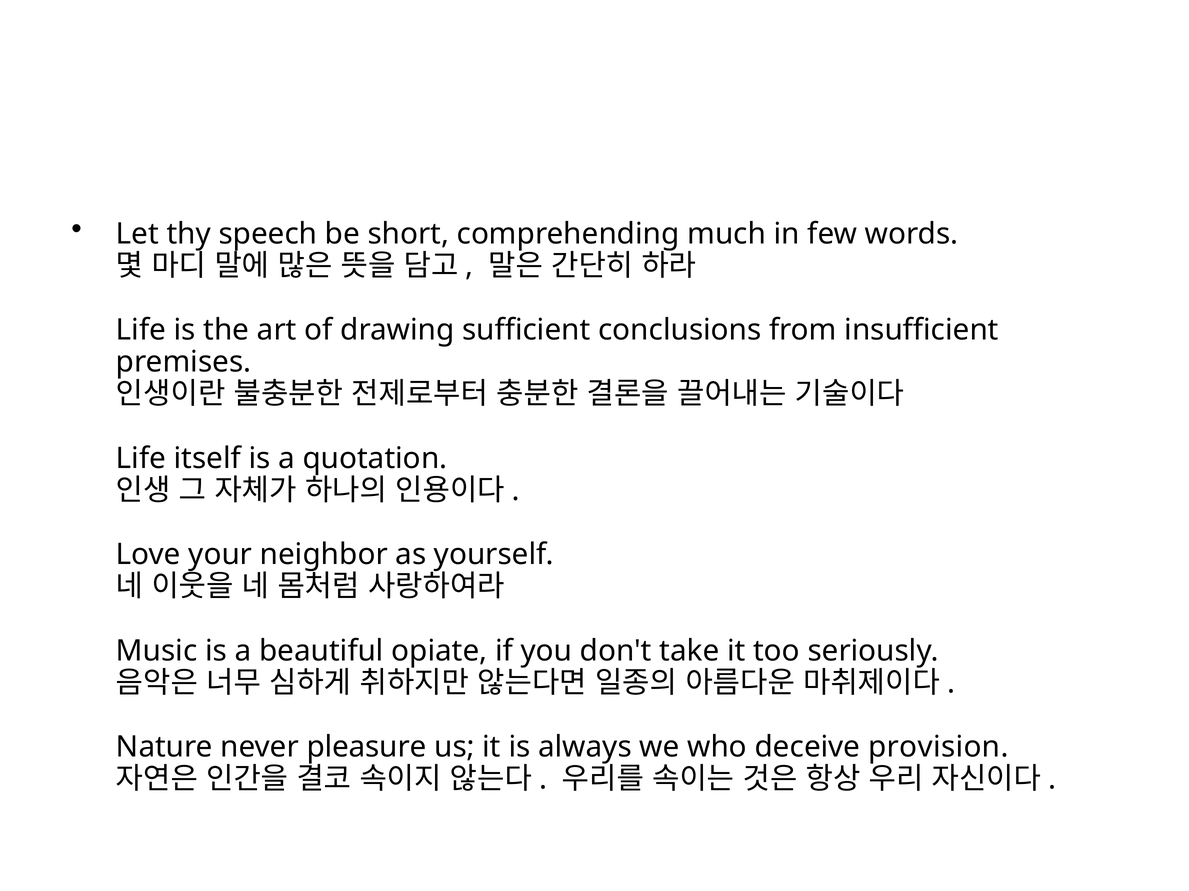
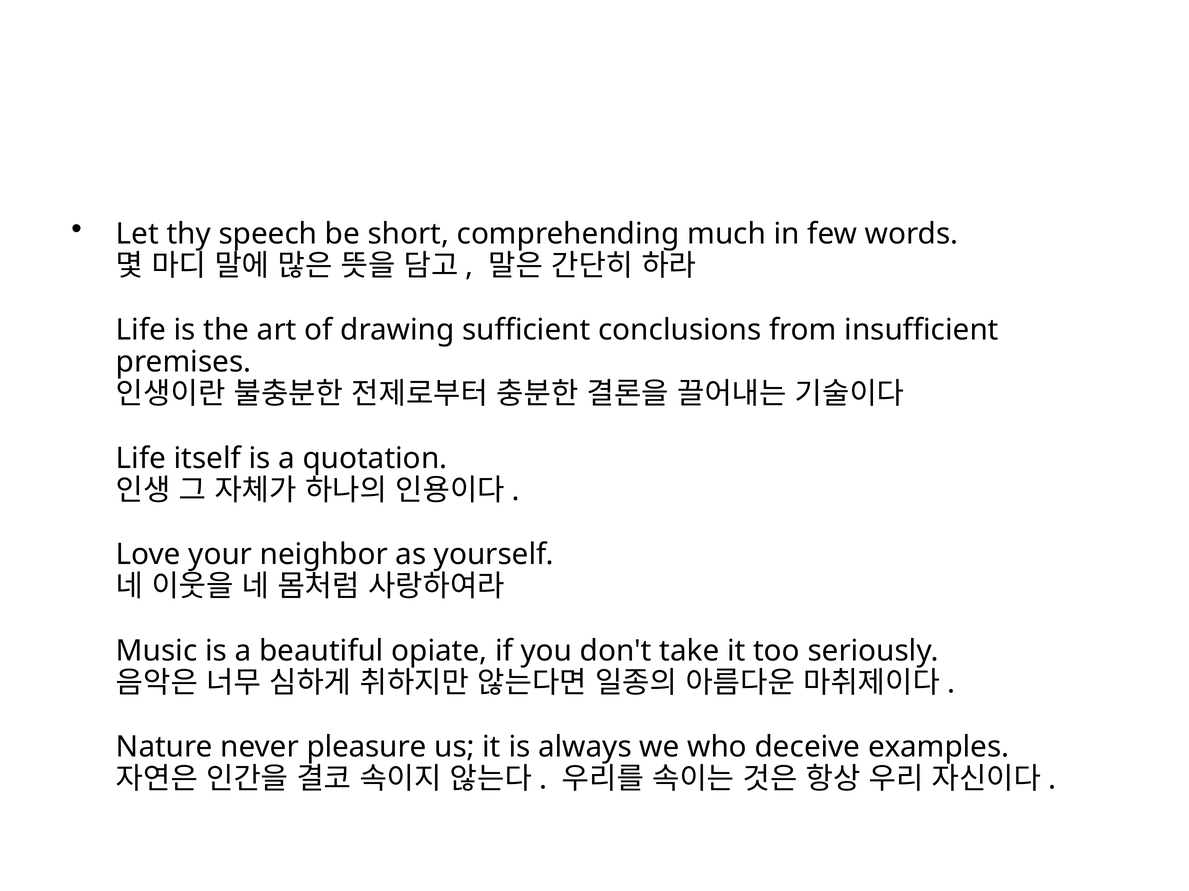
provision: provision -> examples
